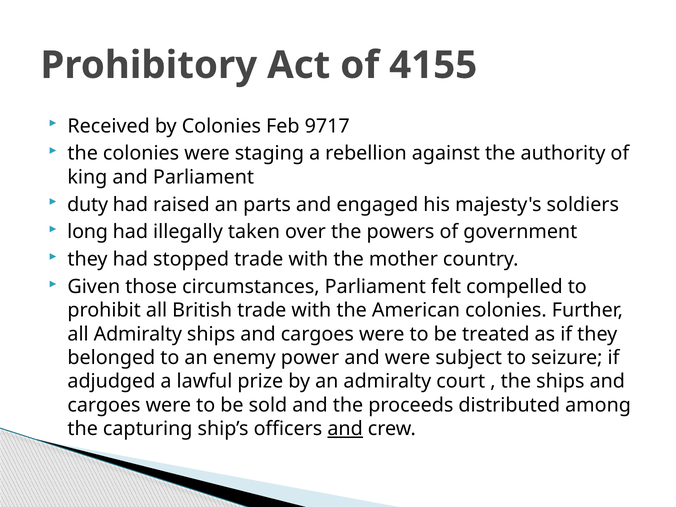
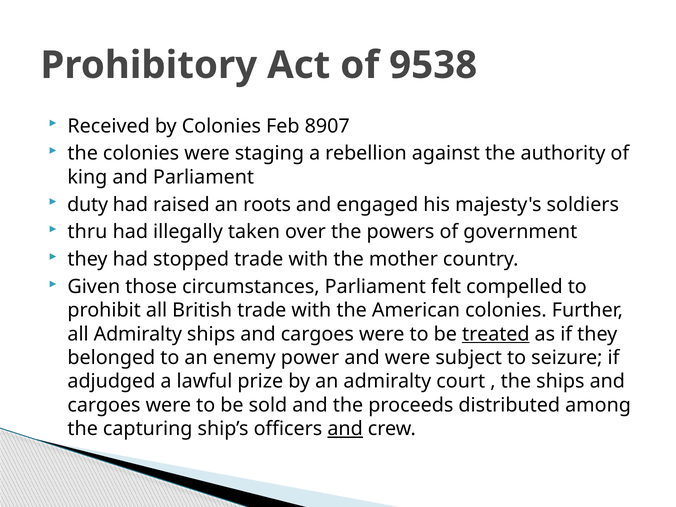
4155: 4155 -> 9538
9717: 9717 -> 8907
parts: parts -> roots
long: long -> thru
treated underline: none -> present
